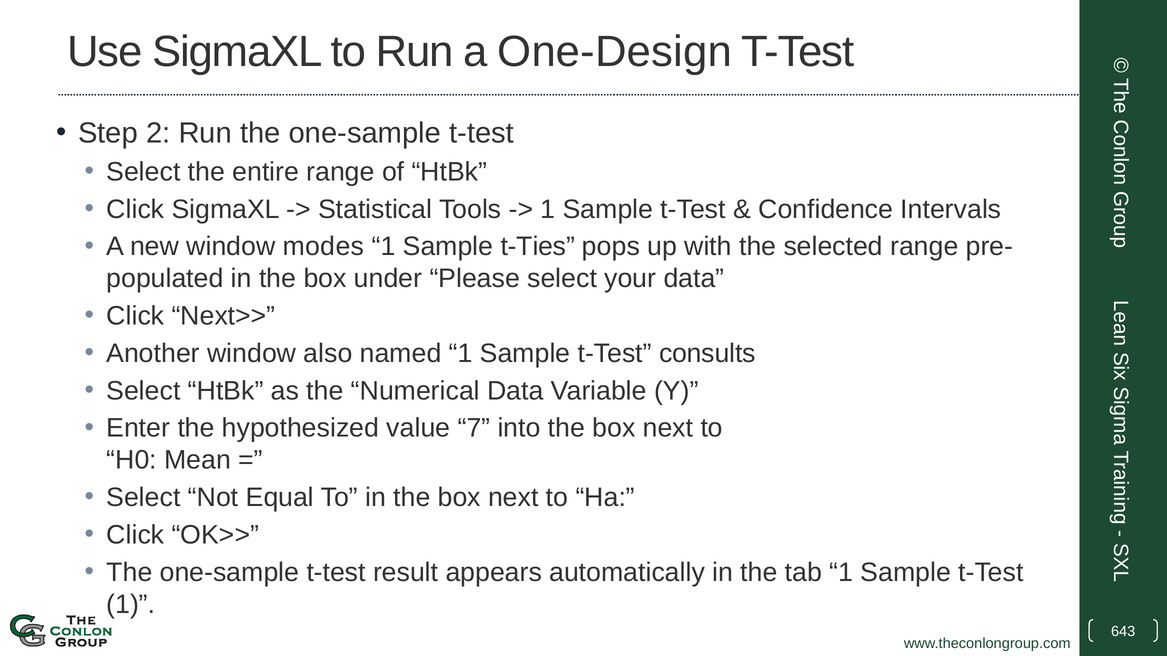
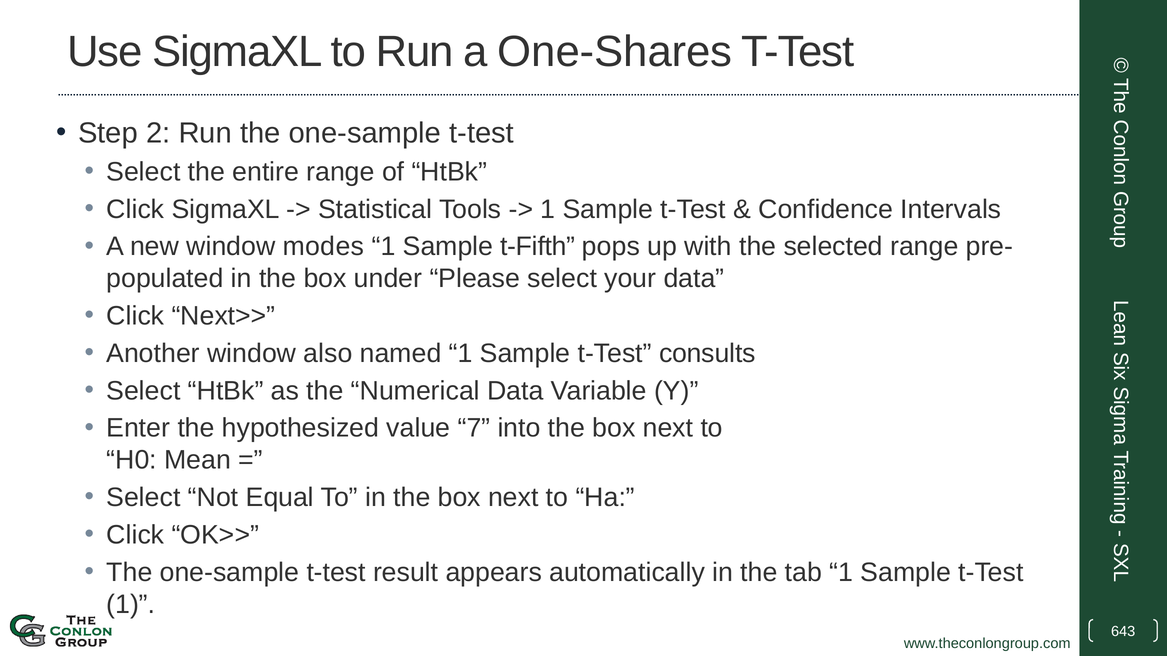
One-Design: One-Design -> One-Shares
t-Ties: t-Ties -> t-Fifth
